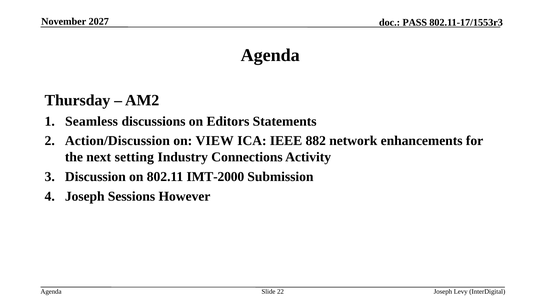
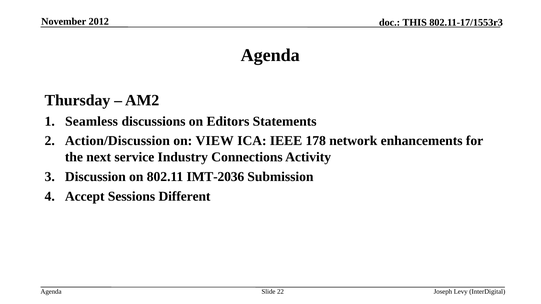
2027: 2027 -> 2012
PASS: PASS -> THIS
882: 882 -> 178
setting: setting -> service
IMT-2000: IMT-2000 -> IMT-2036
Joseph at (85, 196): Joseph -> Accept
However: However -> Different
